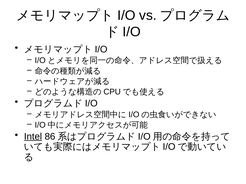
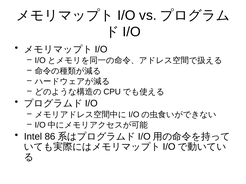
Intel underline: present -> none
